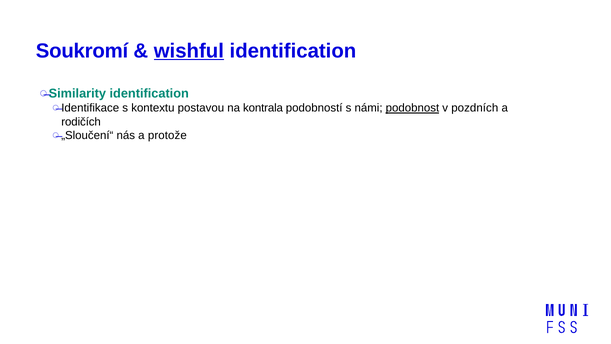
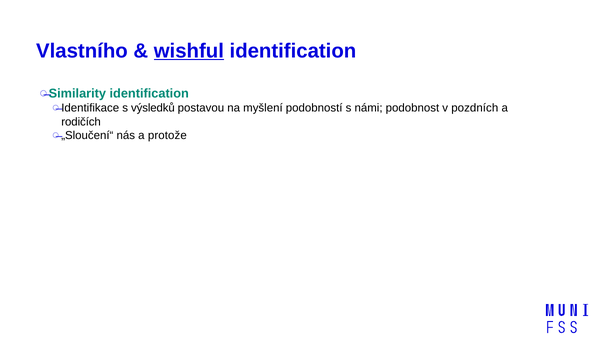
Soukromí: Soukromí -> Vlastního
kontextu: kontextu -> výsledků
kontrala: kontrala -> myšlení
podobnost underline: present -> none
